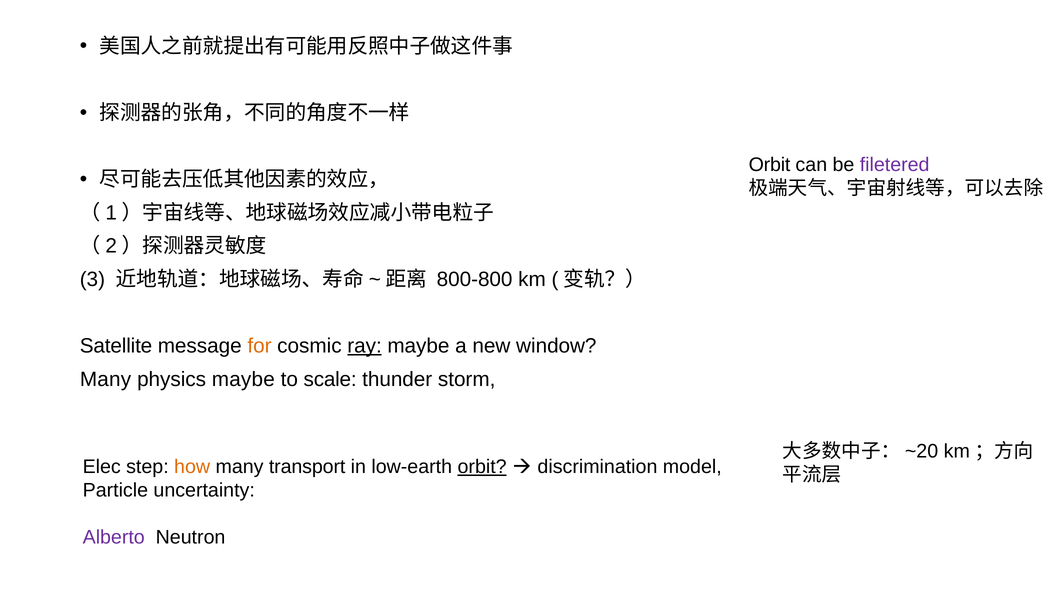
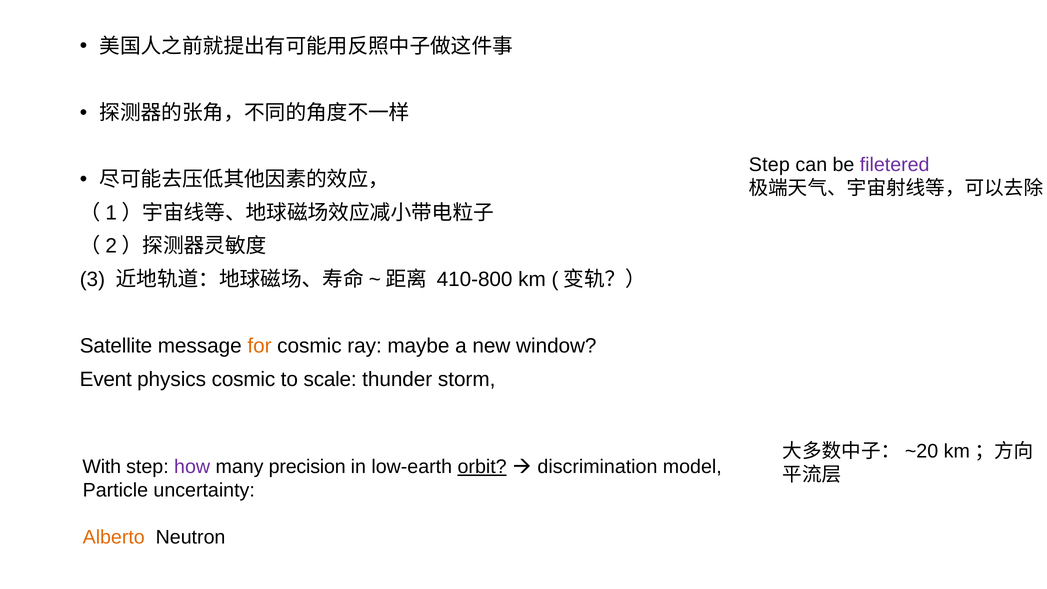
Orbit at (770, 165): Orbit -> Step
800-800: 800-800 -> 410-800
ray underline: present -> none
Many at (106, 379): Many -> Event
physics maybe: maybe -> cosmic
Elec: Elec -> With
how colour: orange -> purple
transport: transport -> precision
Alberto colour: purple -> orange
